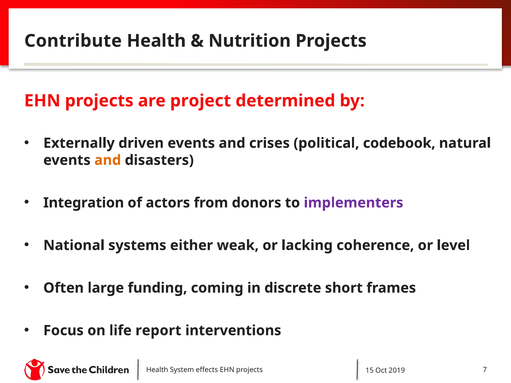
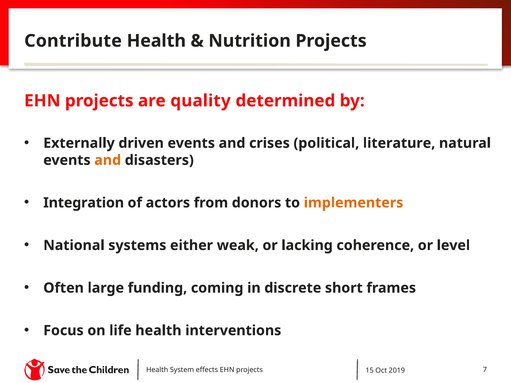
project: project -> quality
codebook: codebook -> literature
implementers colour: purple -> orange
life report: report -> health
